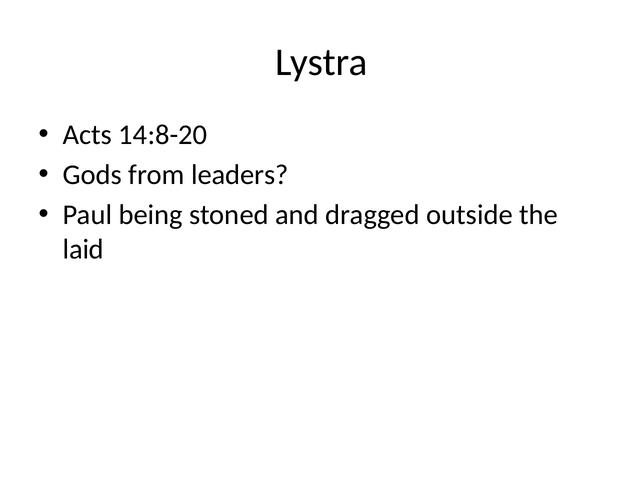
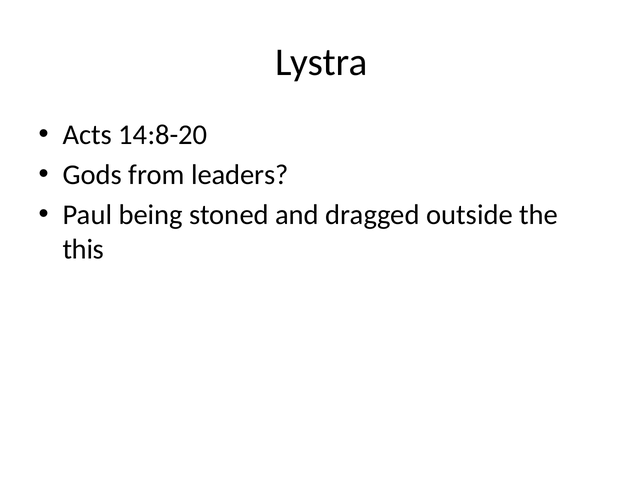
laid: laid -> this
